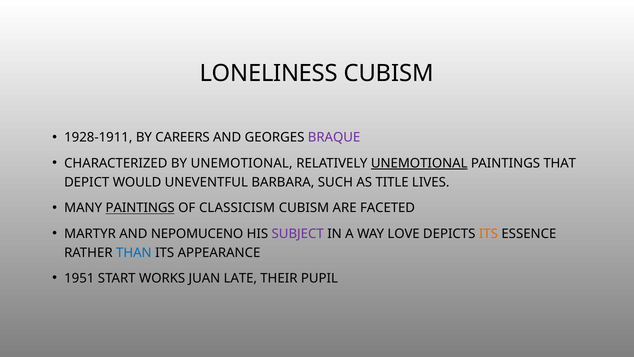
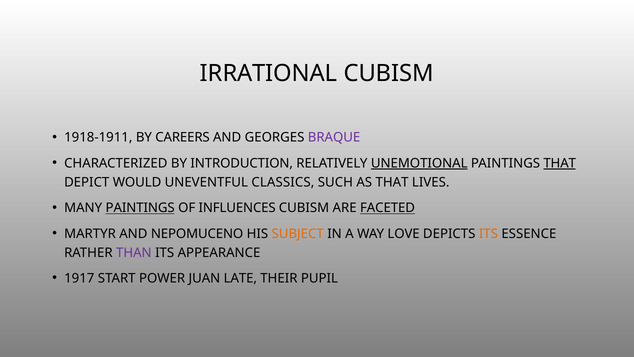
LONELINESS: LONELINESS -> IRRATIONAL
1928-1911: 1928-1911 -> 1918-1911
BY UNEMOTIONAL: UNEMOTIONAL -> INTRODUCTION
THAT at (560, 163) underline: none -> present
BARBARA: BARBARA -> CLASSICS
AS TITLE: TITLE -> THAT
CLASSICISM: CLASSICISM -> INFLUENCES
FACETED underline: none -> present
SUBJECT colour: purple -> orange
THAN colour: blue -> purple
1951: 1951 -> 1917
WORKS: WORKS -> POWER
